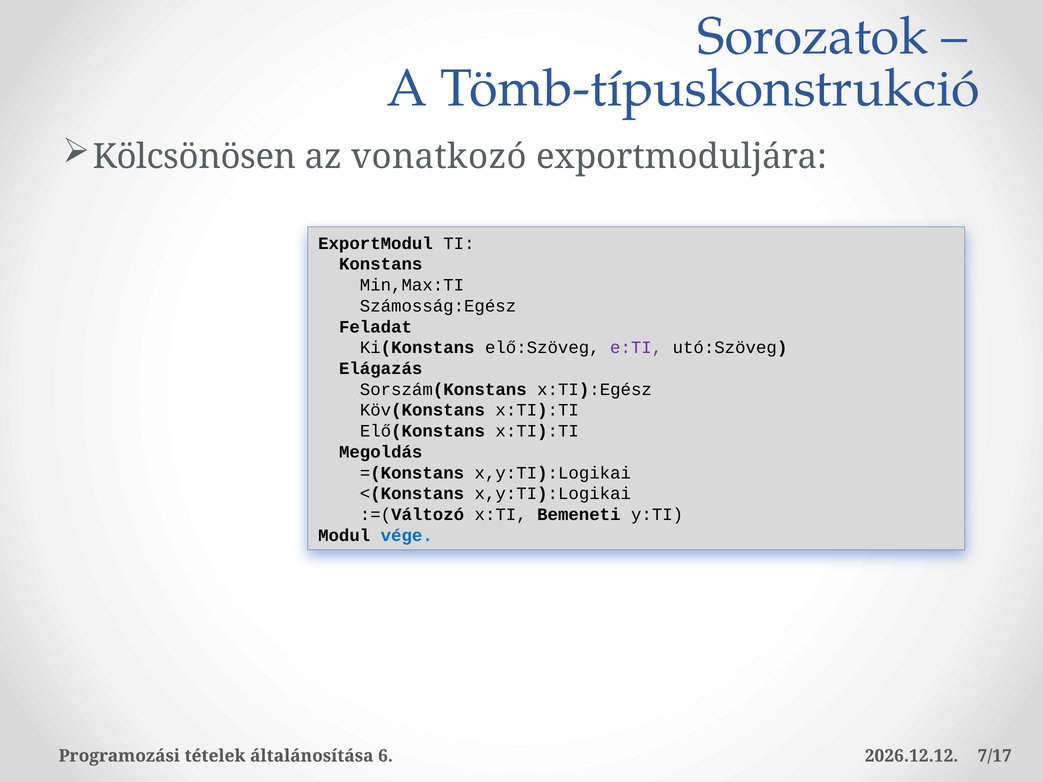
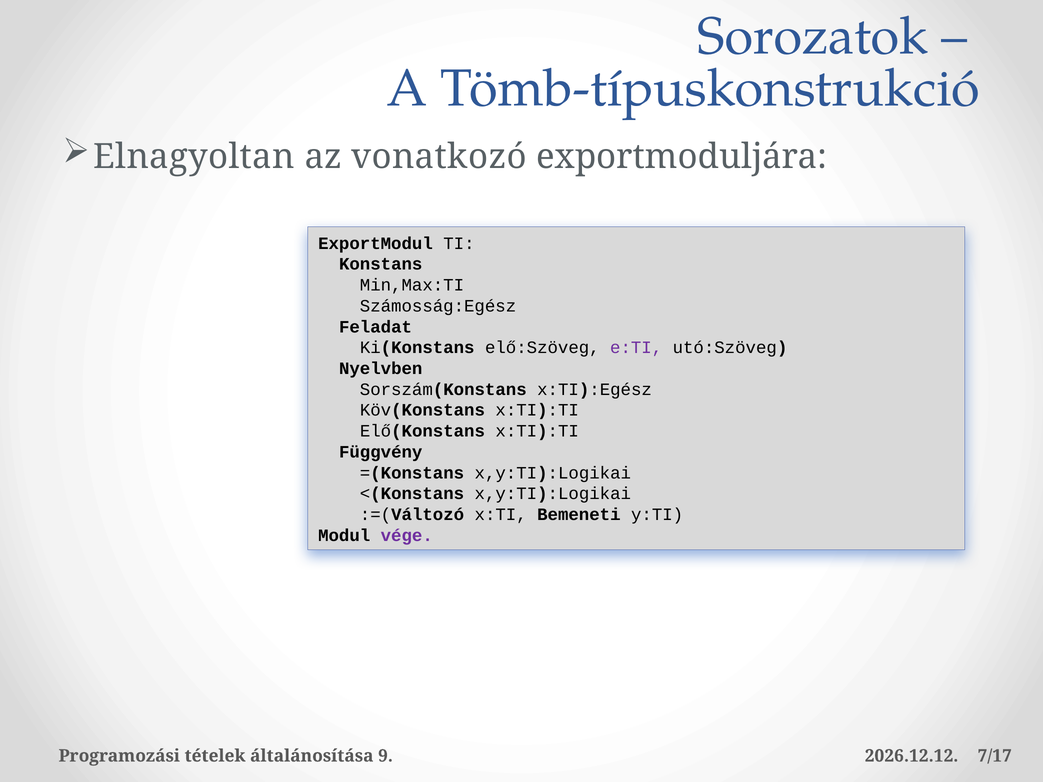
Kölcsönösen: Kölcsönösen -> Elnagyoltan
Elágazás: Elágazás -> Nyelvben
Megoldás: Megoldás -> Függvény
vége colour: blue -> purple
6: 6 -> 9
